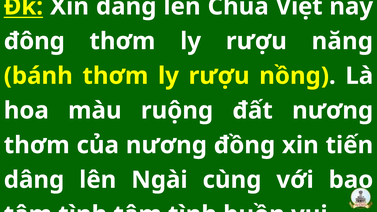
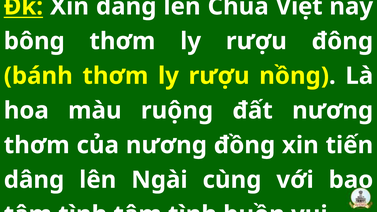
đông: đông -> bông
năng: năng -> đông
